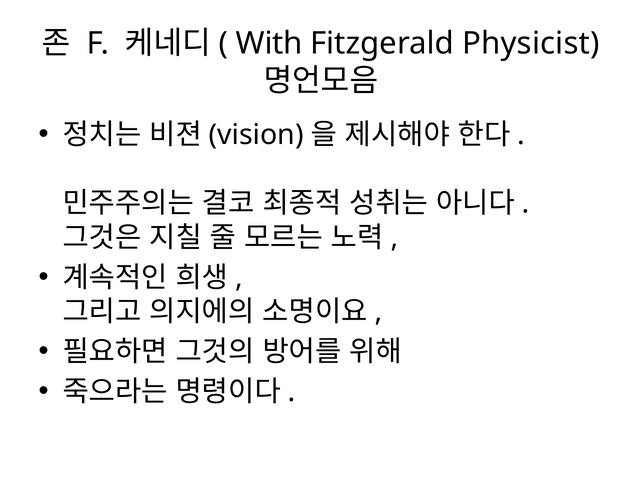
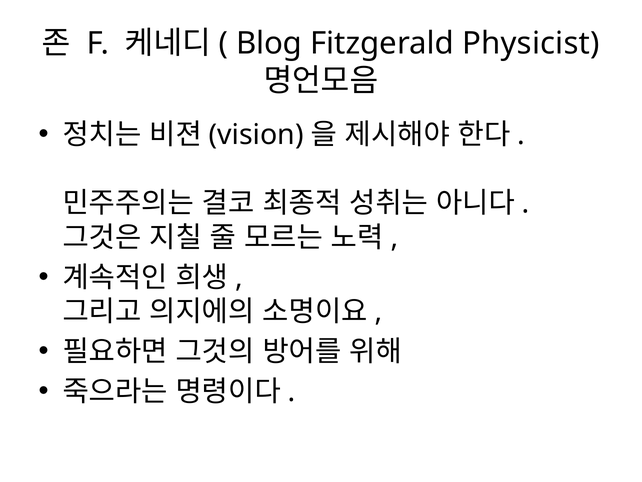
With: With -> Blog
